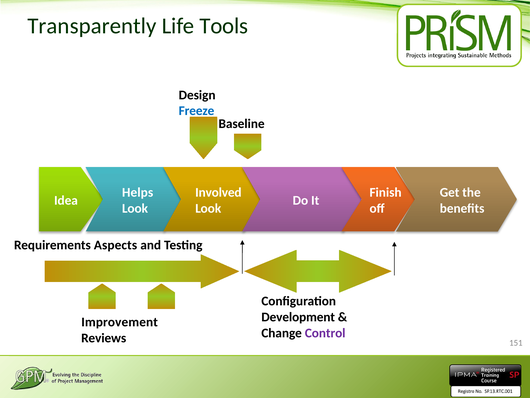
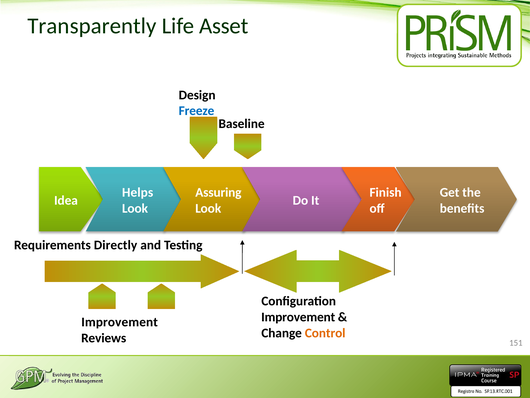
Tools: Tools -> Asset
Involved: Involved -> Assuring
Aspects: Aspects -> Directly
Development at (298, 317): Development -> Improvement
Control colour: purple -> orange
